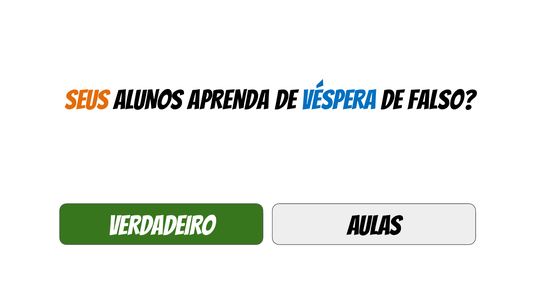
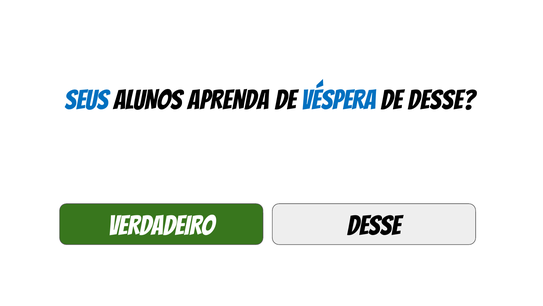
SEUS colour: orange -> blue
DE FALSO: FALSO -> DESSE
VERDADEIRO AULAS: AULAS -> DESSE
